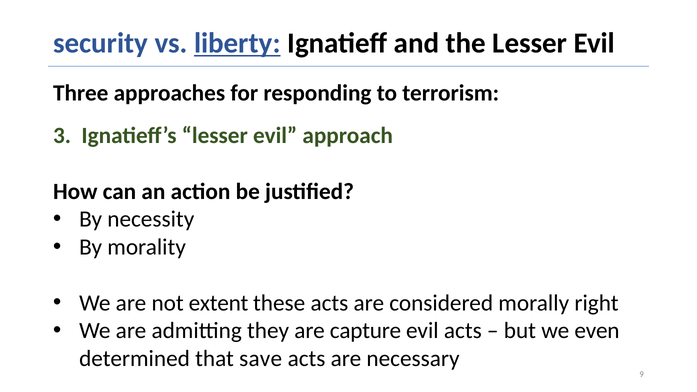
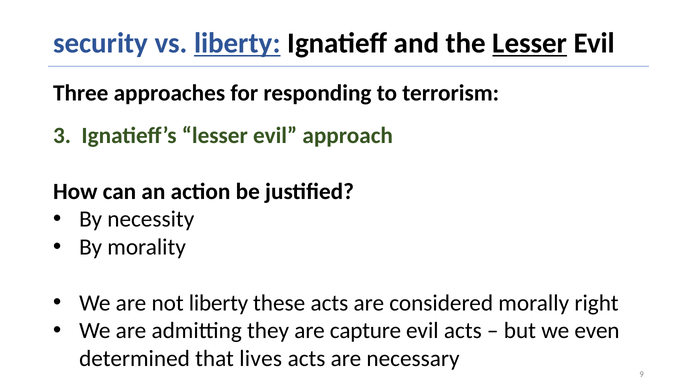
Lesser at (530, 43) underline: none -> present
not extent: extent -> liberty
save: save -> lives
